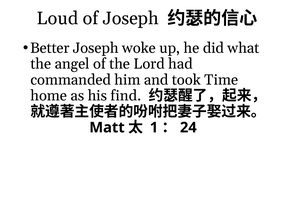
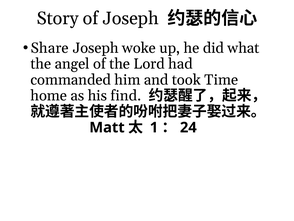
Loud: Loud -> Story
Better: Better -> Share
